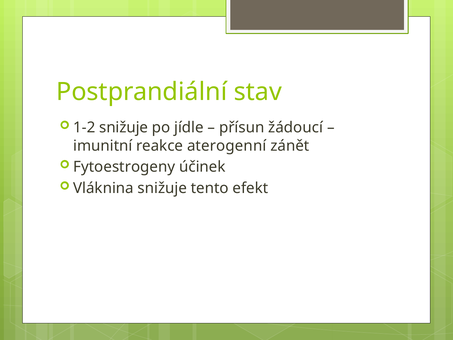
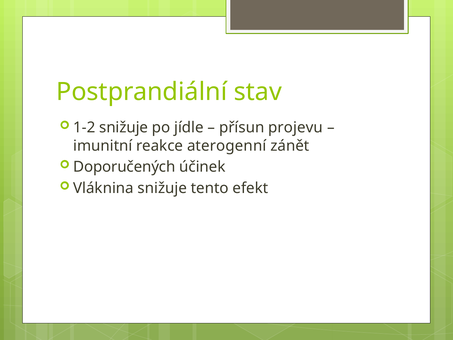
žádoucí: žádoucí -> projevu
Fytoestrogeny: Fytoestrogeny -> Doporučených
